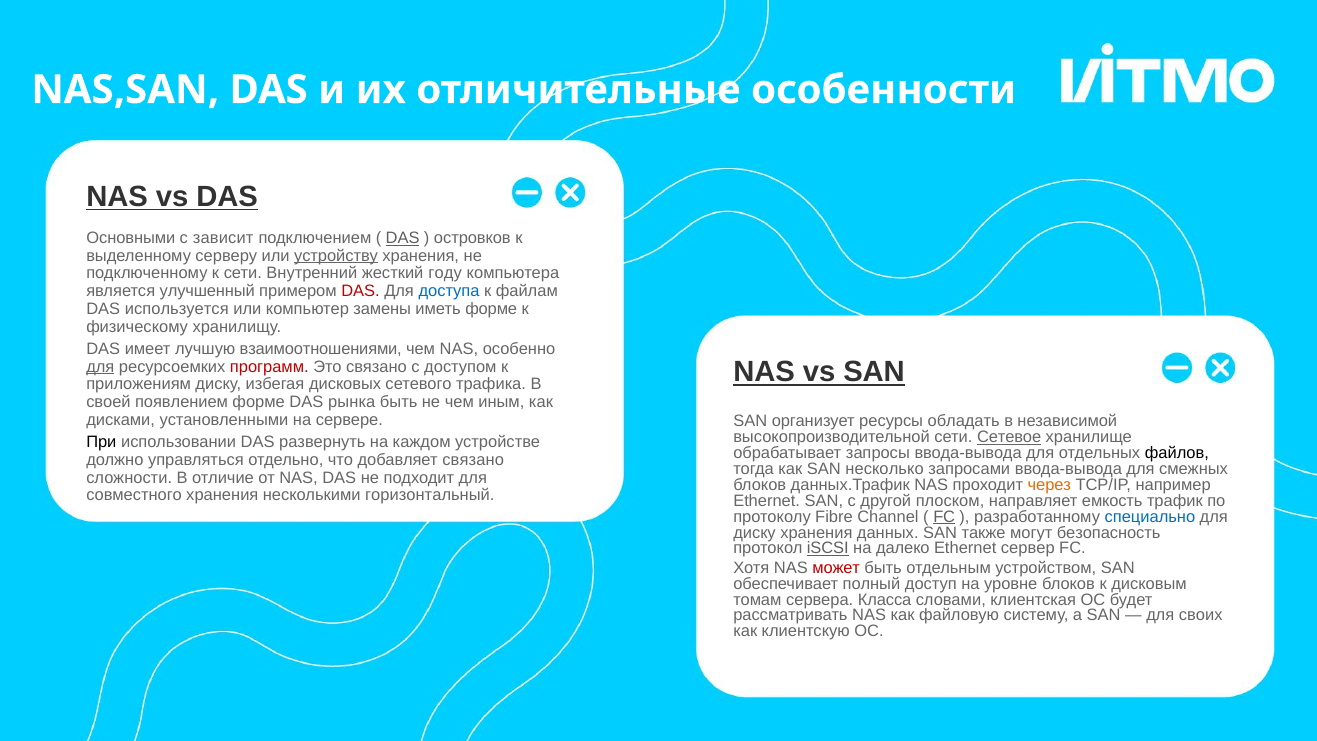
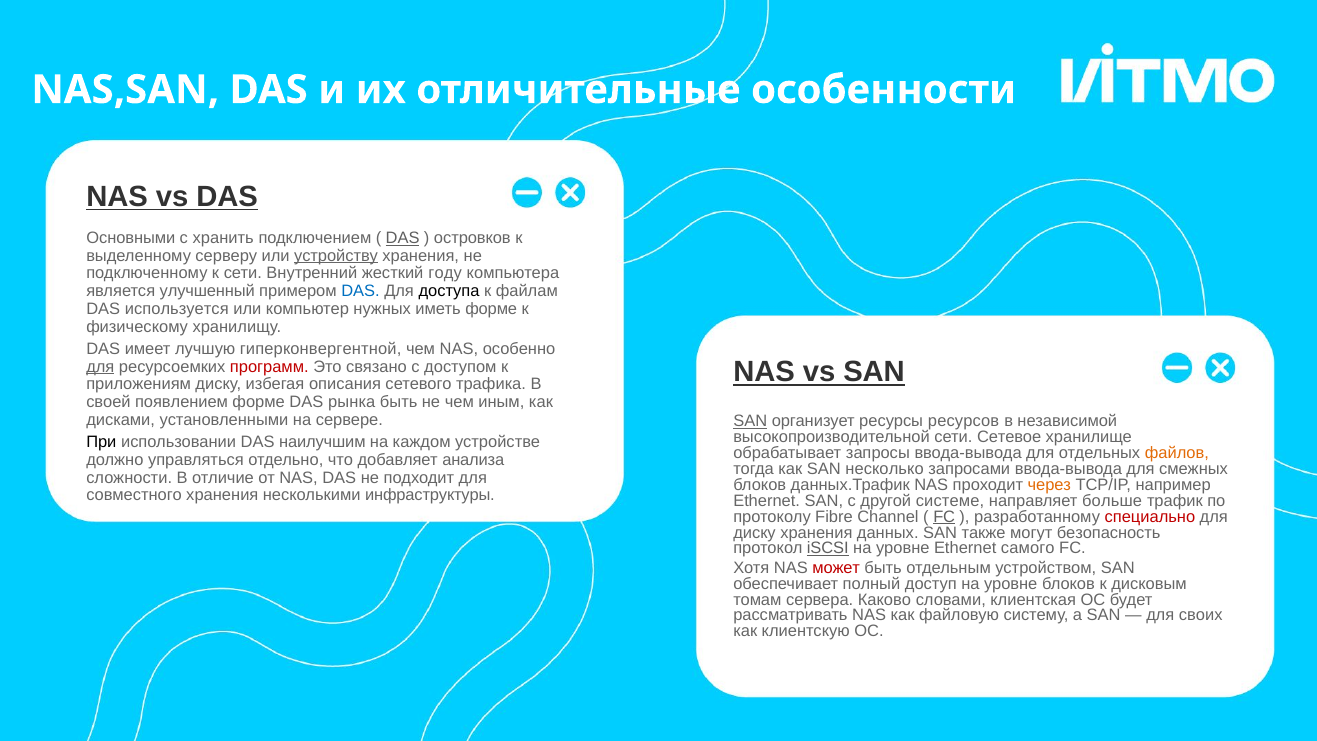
зависит: зависит -> хранить
DAS at (360, 291) colour: red -> blue
доступа colour: blue -> black
замены: замены -> нужных
взаимоотношениями: взаимоотношениями -> гиперконвергентной
дисковых: дисковых -> описания
SAN at (750, 421) underline: none -> present
обладать: обладать -> ресурсов
Сетевое underline: present -> none
развернуть: развернуть -> наилучшим
файлов colour: black -> orange
добавляет связано: связано -> анализа
горизонтальный: горизонтальный -> инфраструктуры
плоском: плоском -> системе
емкость: емкость -> больше
специально colour: blue -> red
iSCSI на далеко: далеко -> уровне
сервер: сервер -> самого
Класса: Класса -> Каково
